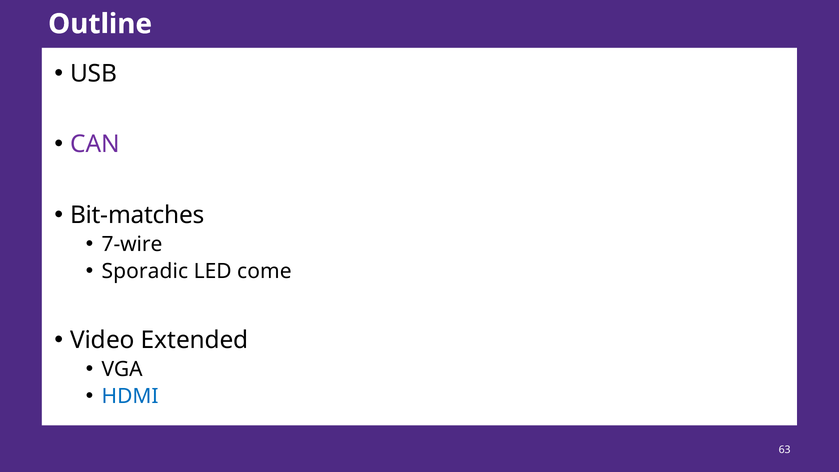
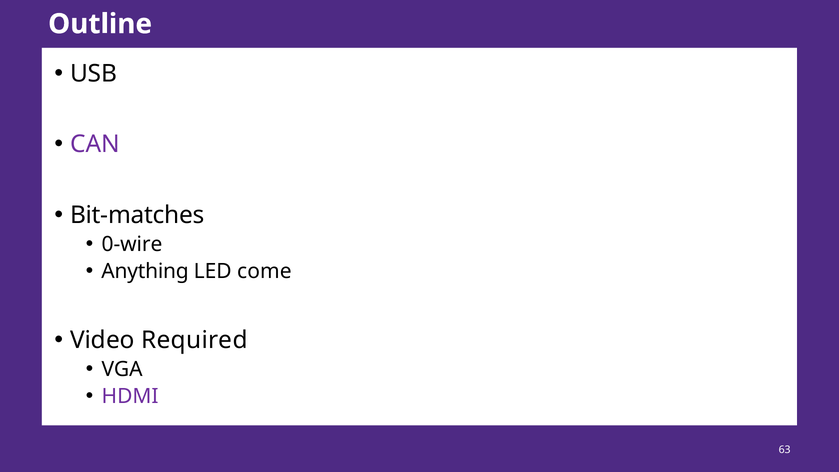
7-wire: 7-wire -> 0-wire
Sporadic: Sporadic -> Anything
Extended: Extended -> Required
HDMI colour: blue -> purple
